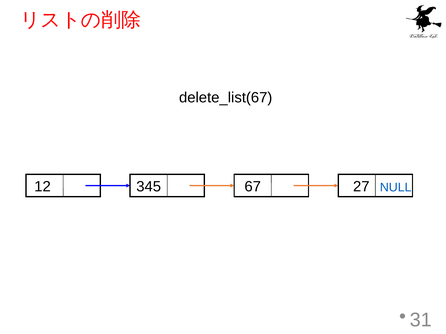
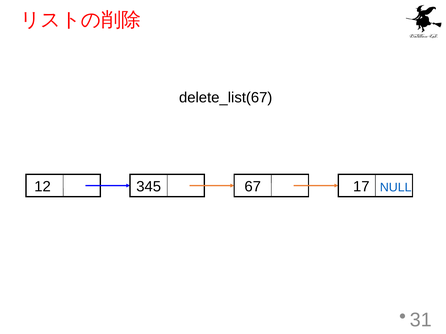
27: 27 -> 17
